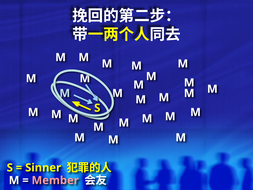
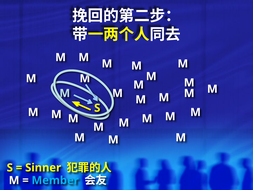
Member colour: pink -> light blue
